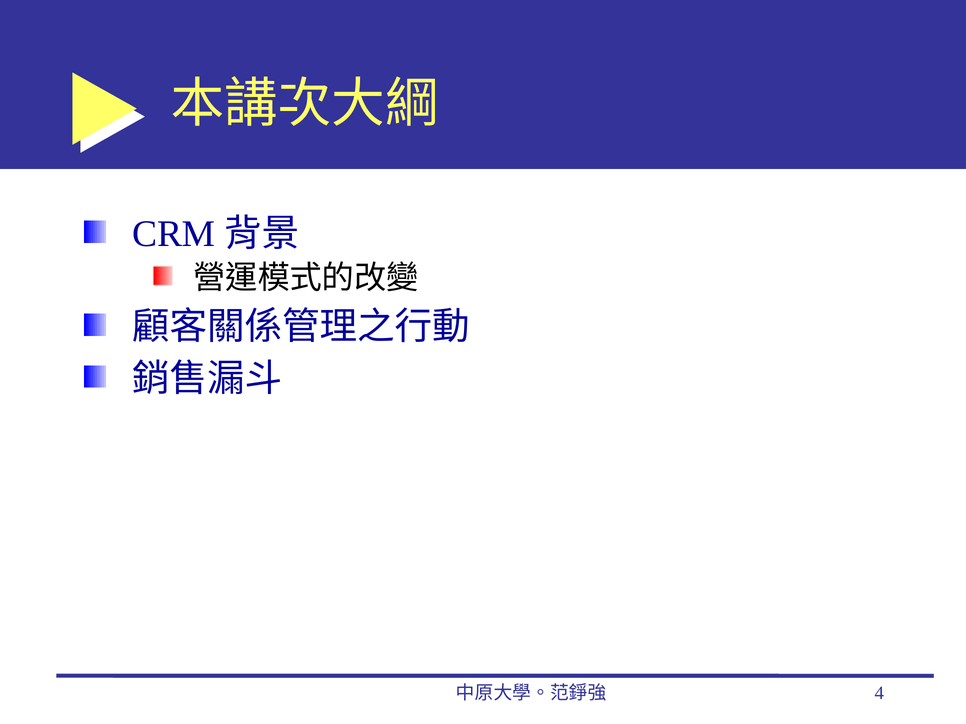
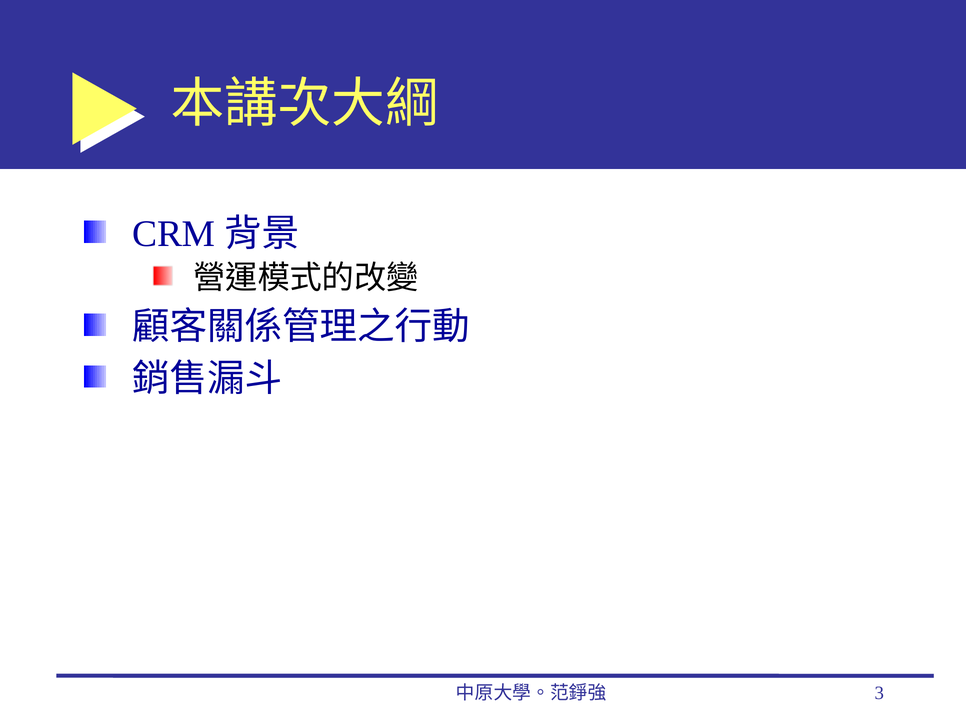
4: 4 -> 3
